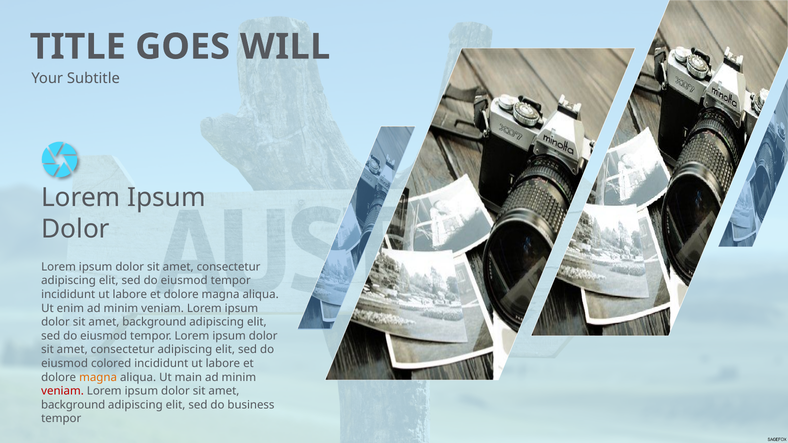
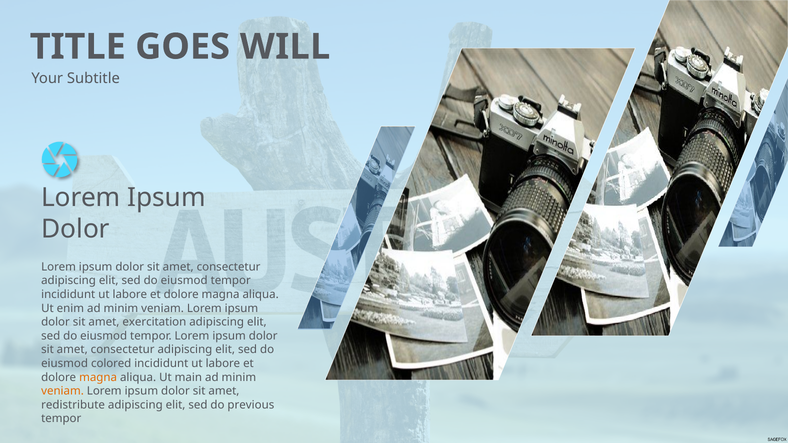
background at (154, 322): background -> exercitation
veniam at (63, 391) colour: red -> orange
background at (73, 405): background -> redistribute
business: business -> previous
